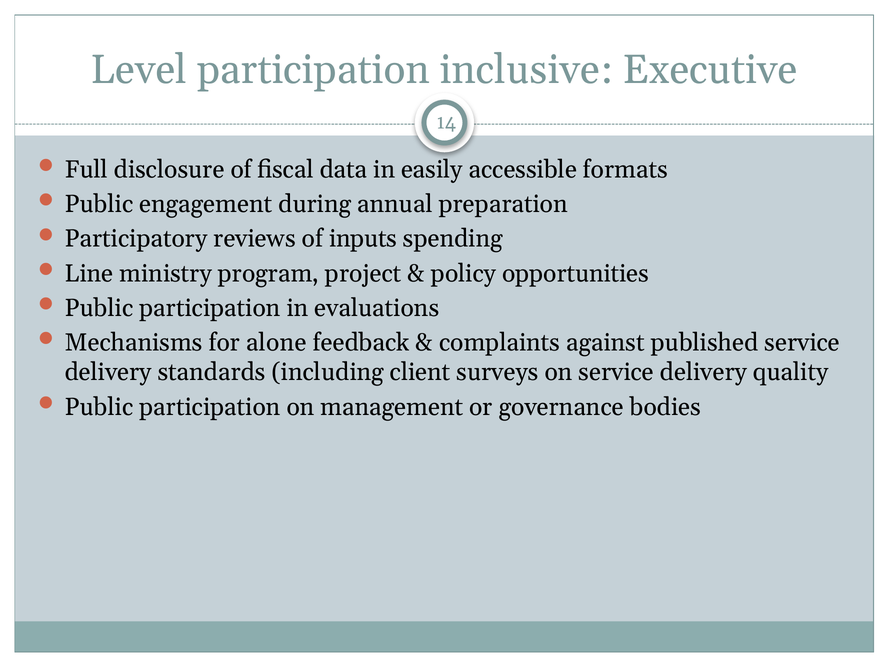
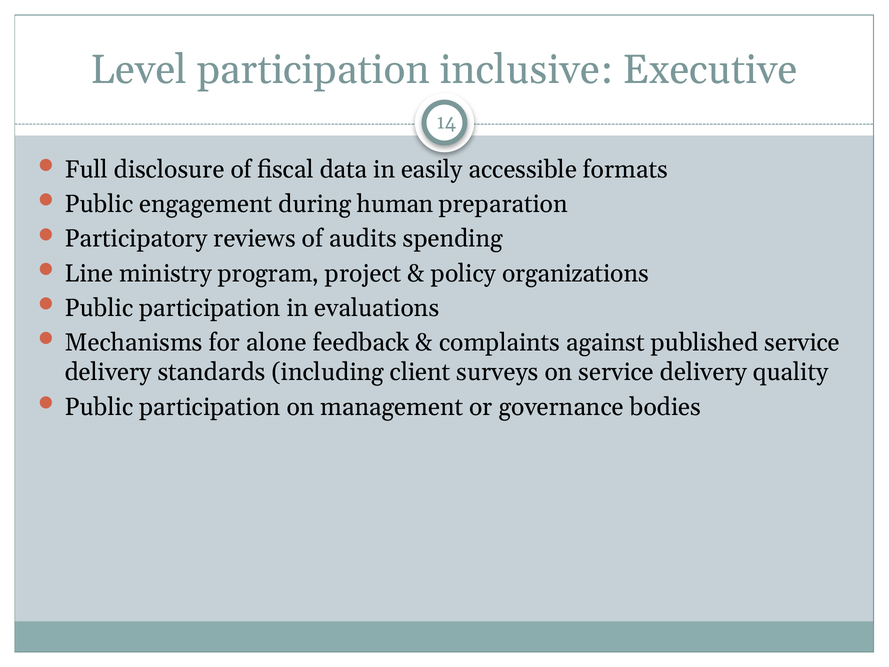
annual: annual -> human
inputs: inputs -> audits
opportunities: opportunities -> organizations
